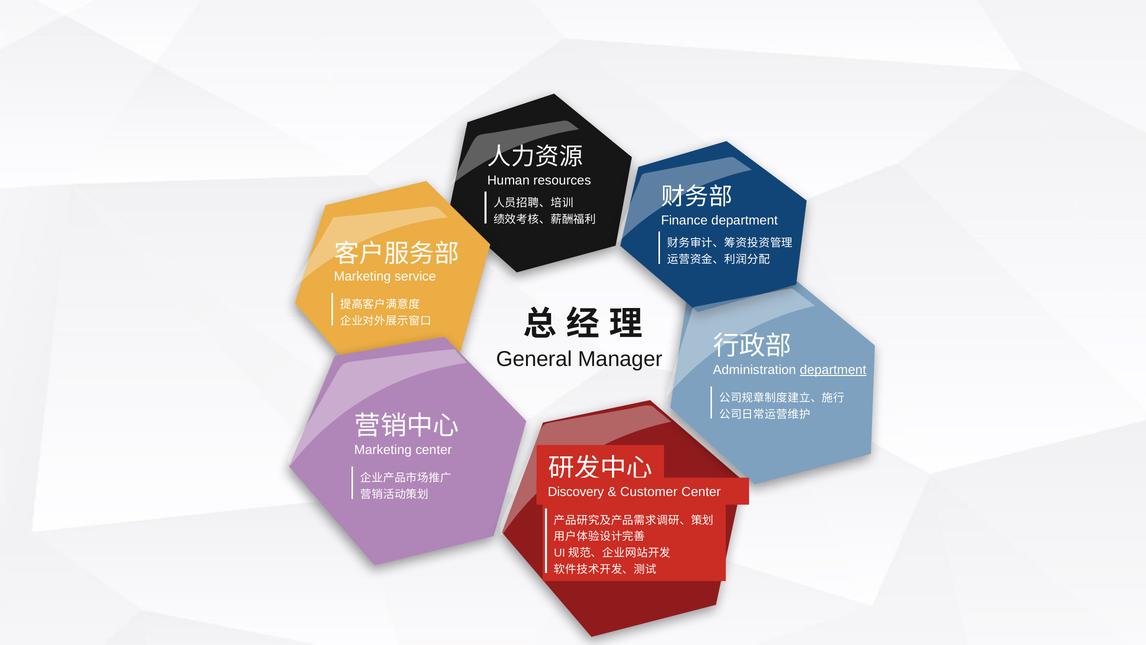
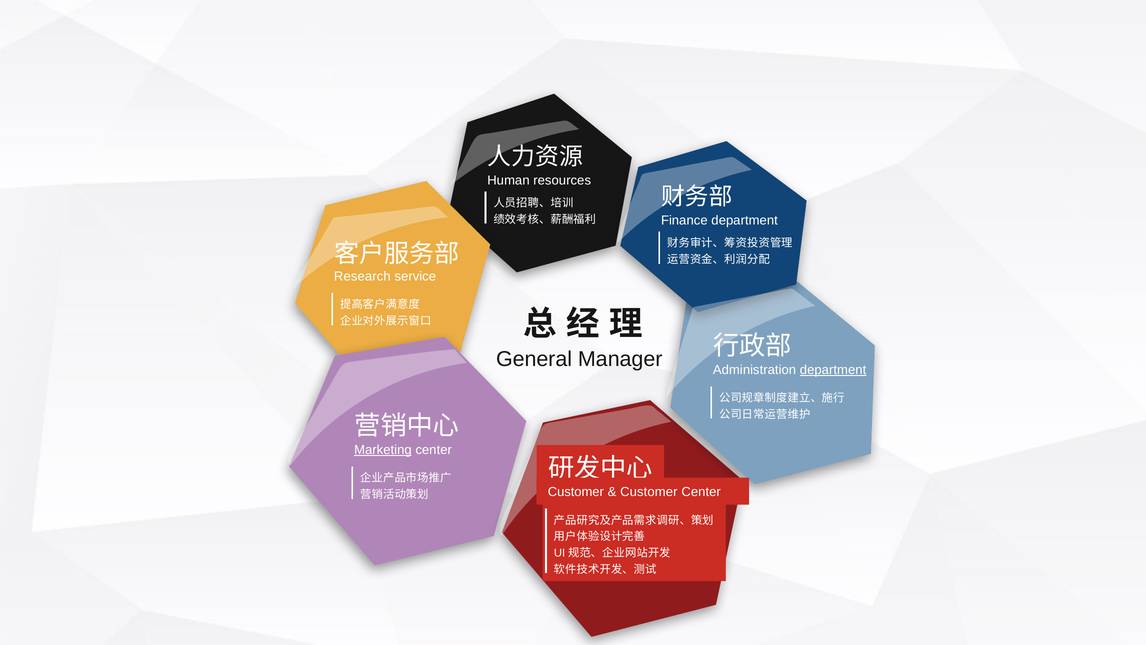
Marketing at (362, 276): Marketing -> Research
Marketing at (383, 450) underline: none -> present
Discovery at (576, 492): Discovery -> Customer
